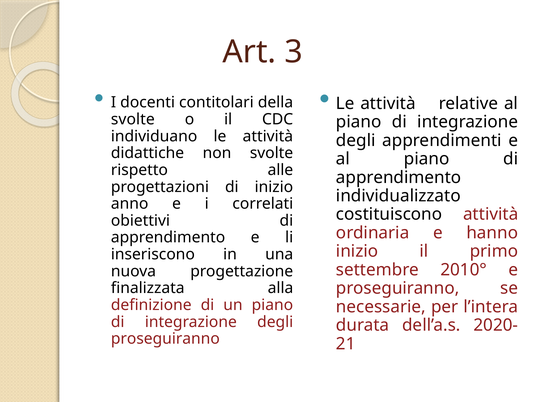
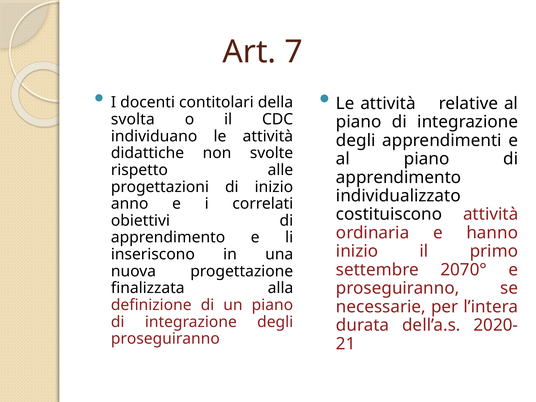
3: 3 -> 7
svolte at (133, 119): svolte -> svolta
2010°: 2010° -> 2070°
